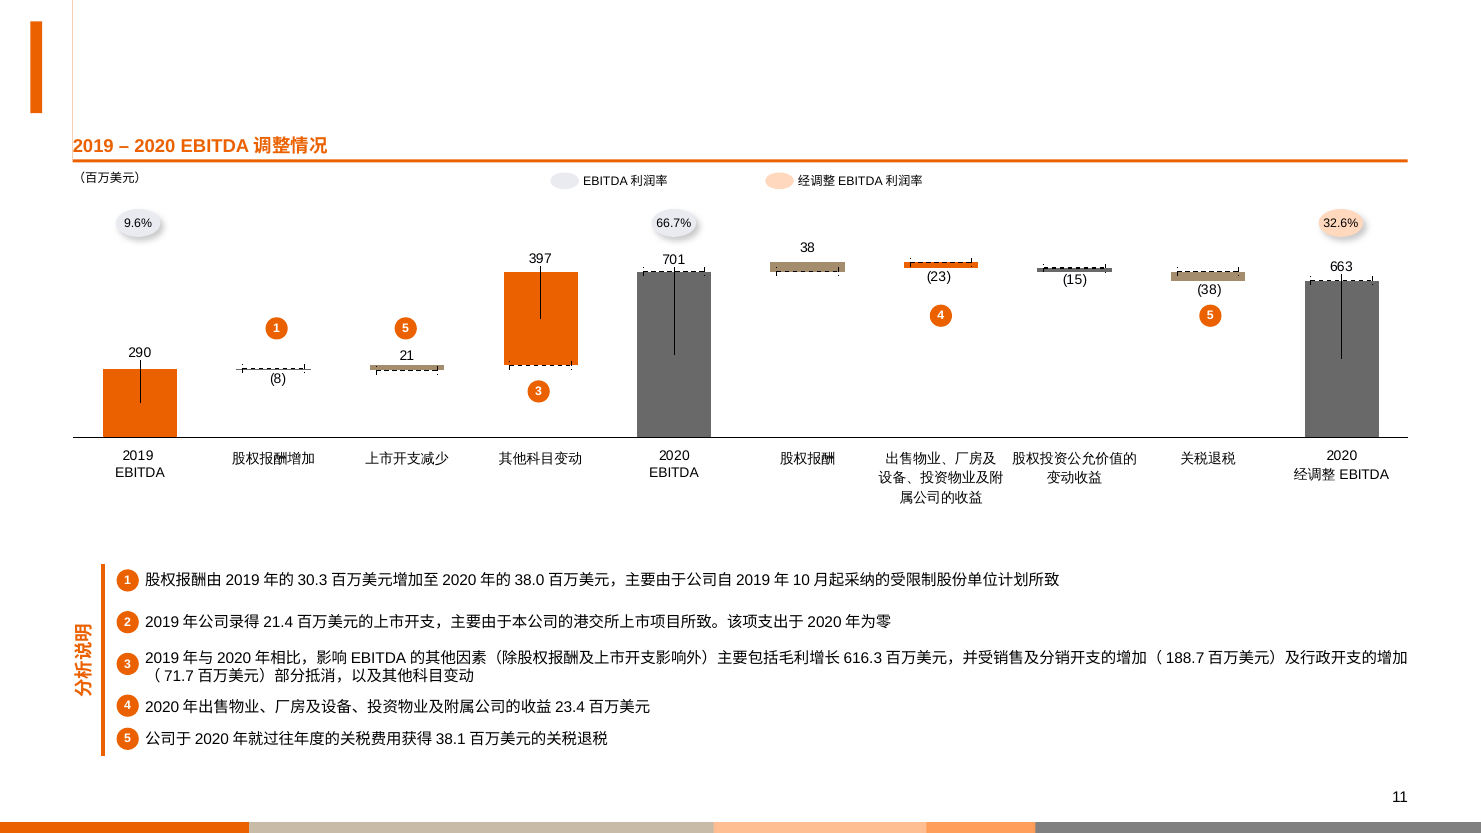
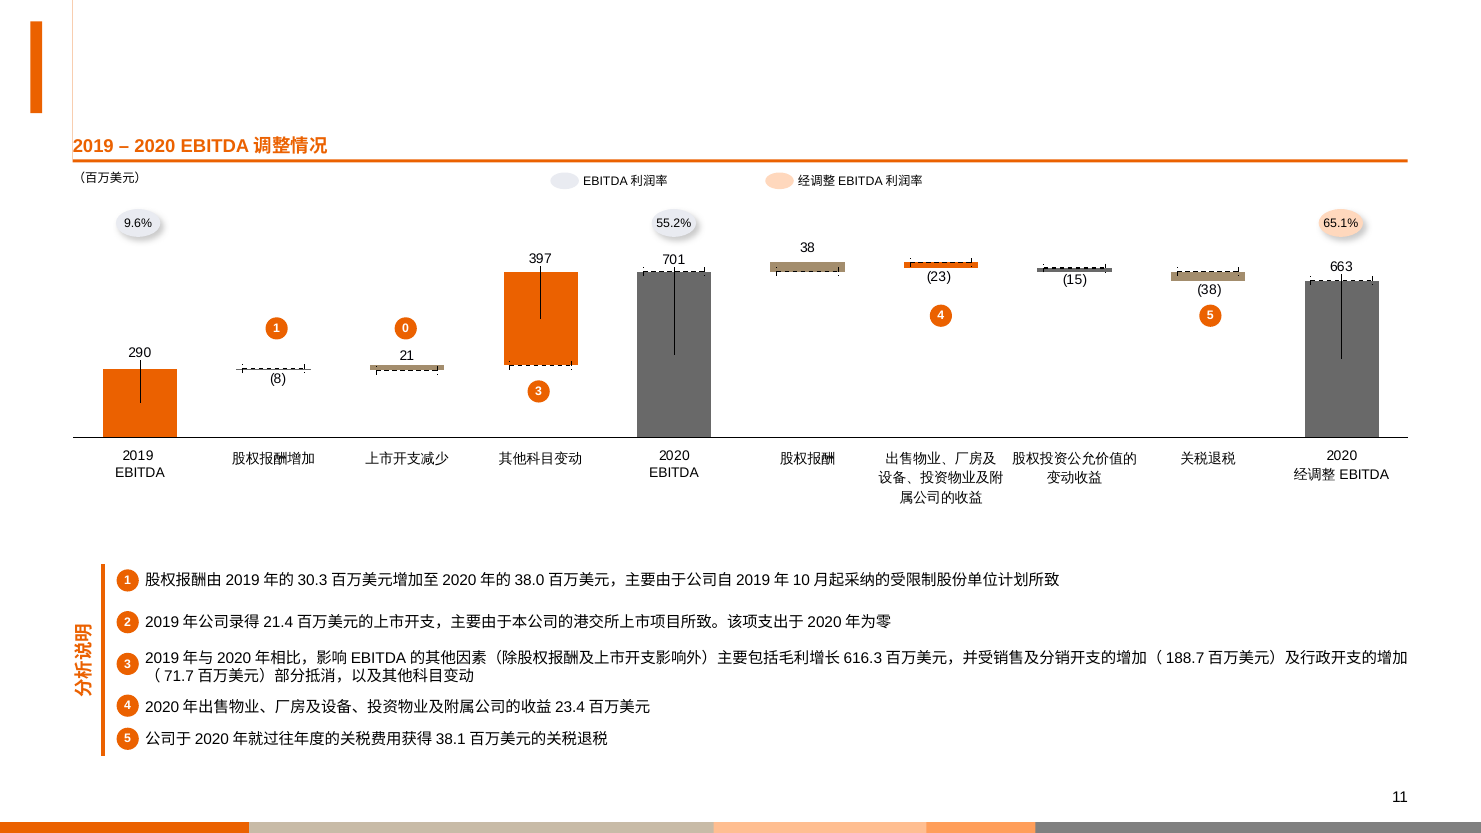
66.7%: 66.7% -> 55.2%
32.6%: 32.6% -> 65.1%
1 5: 5 -> 0
